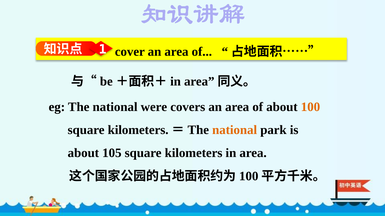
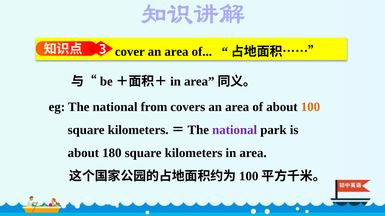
1: 1 -> 3
were: were -> from
national at (235, 130) colour: orange -> purple
105: 105 -> 180
